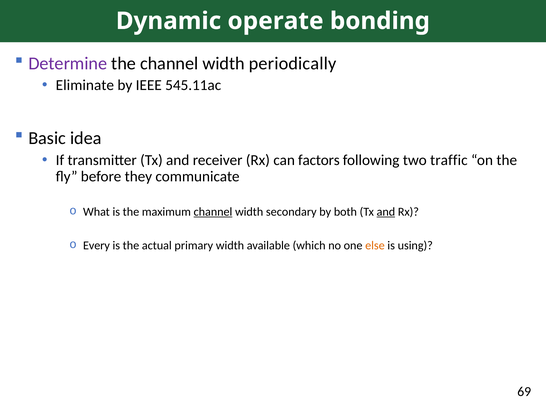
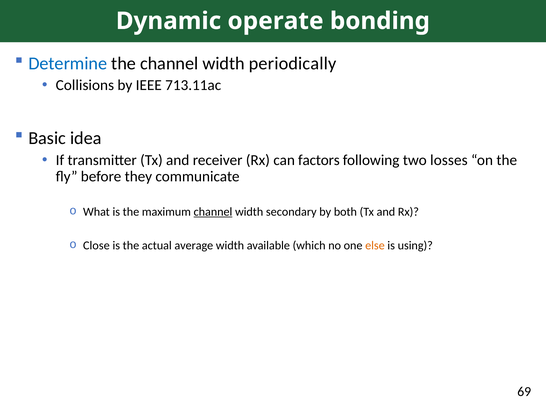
Determine colour: purple -> blue
Eliminate: Eliminate -> Collisions
545.11ac: 545.11ac -> 713.11ac
traffic: traffic -> losses
and at (386, 212) underline: present -> none
Every: Every -> Close
primary: primary -> average
